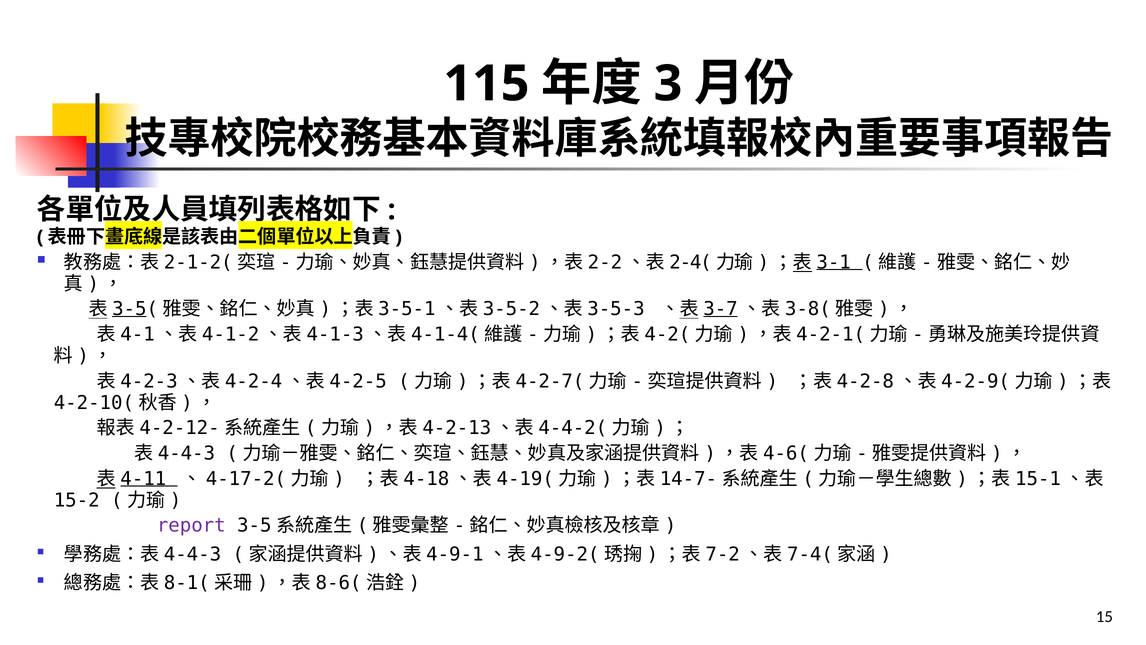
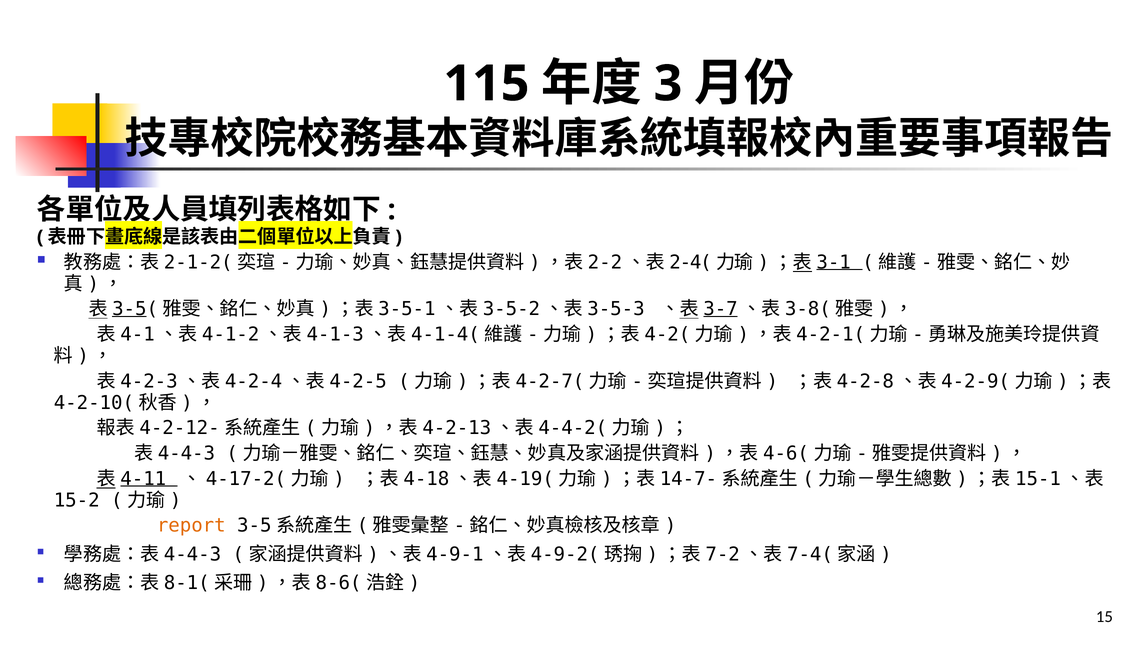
report colour: purple -> orange
